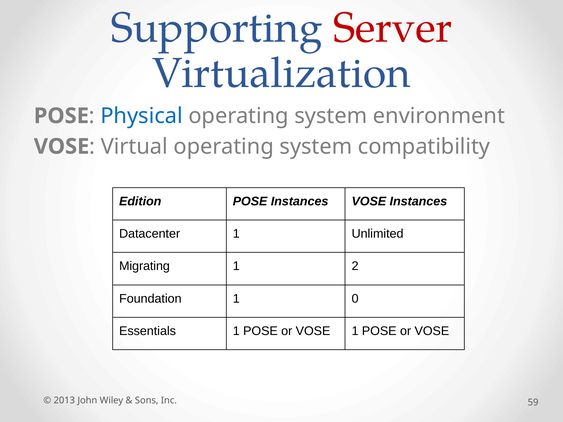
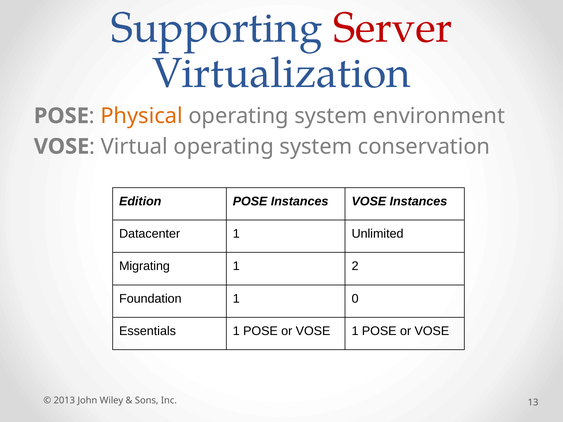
Physical colour: blue -> orange
compatibility: compatibility -> conservation
59: 59 -> 13
